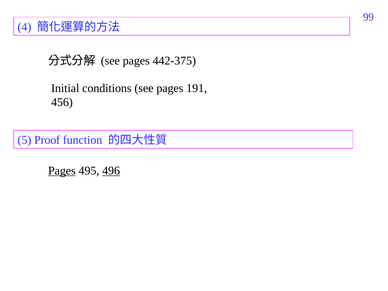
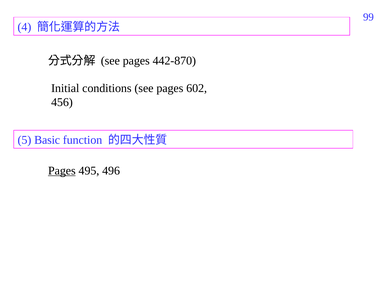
442-375: 442-375 -> 442-870
191: 191 -> 602
Proof: Proof -> Basic
496 underline: present -> none
